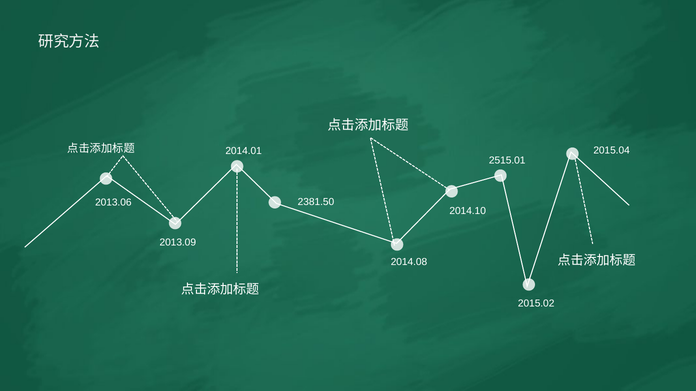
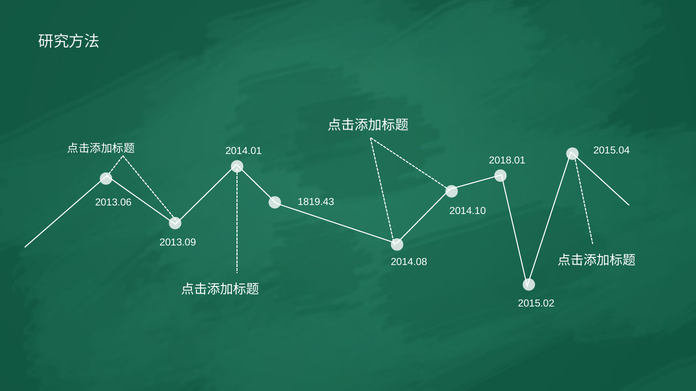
2515.01: 2515.01 -> 2018.01
2381.50: 2381.50 -> 1819.43
